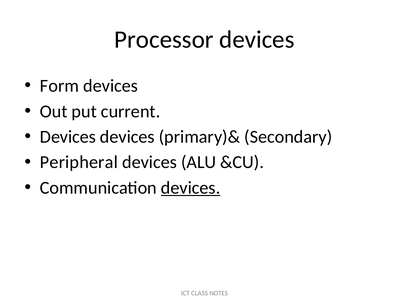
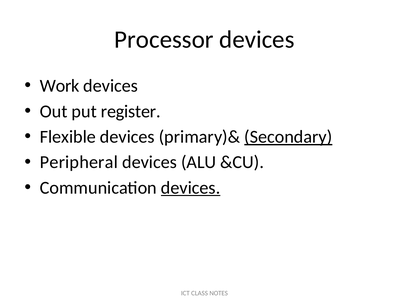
Form: Form -> Work
current: current -> register
Devices at (68, 137): Devices -> Flexible
Secondary underline: none -> present
